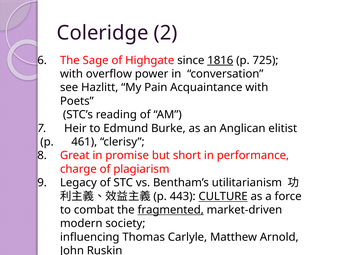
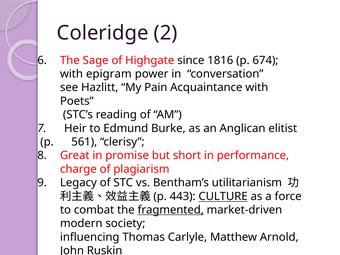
1816 underline: present -> none
725: 725 -> 674
overflow: overflow -> epigram
461: 461 -> 561
